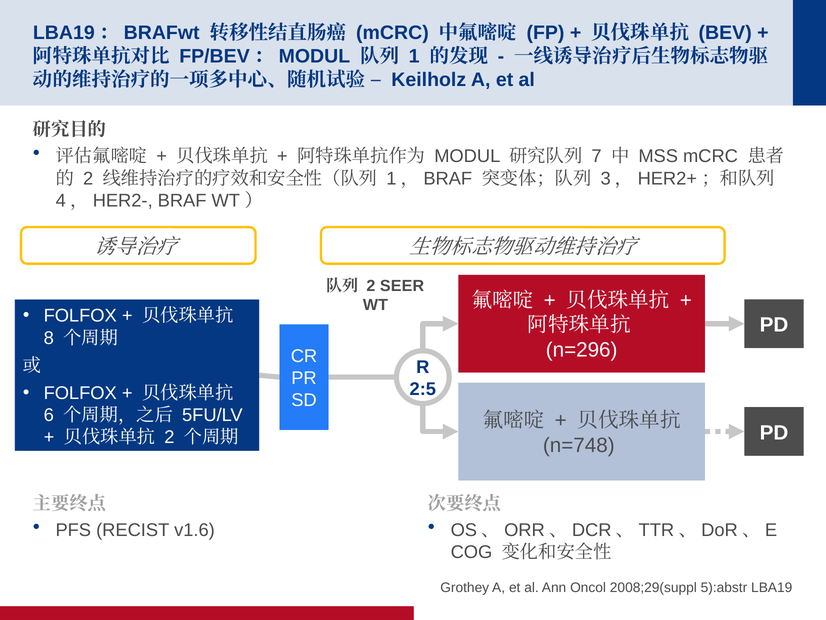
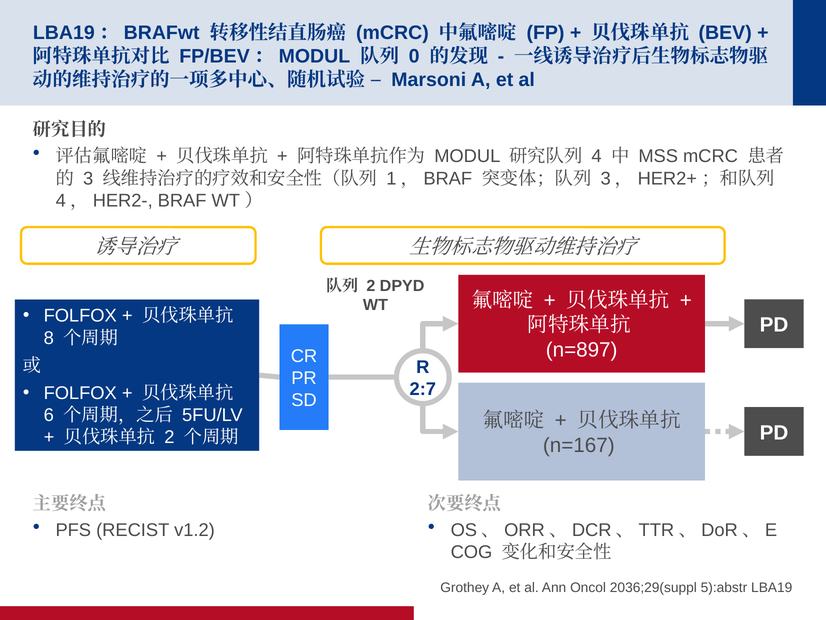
1: 1 -> 0
Keilholz: Keilholz -> Marsoni
7: 7 -> 4
2 at (88, 178): 2 -> 3
SEER: SEER -> DPYD
n=296: n=296 -> n=897
2:5: 2:5 -> 2:7
n=748: n=748 -> n=167
v1.6: v1.6 -> v1.2
2008;29(suppl: 2008;29(suppl -> 2036;29(suppl
